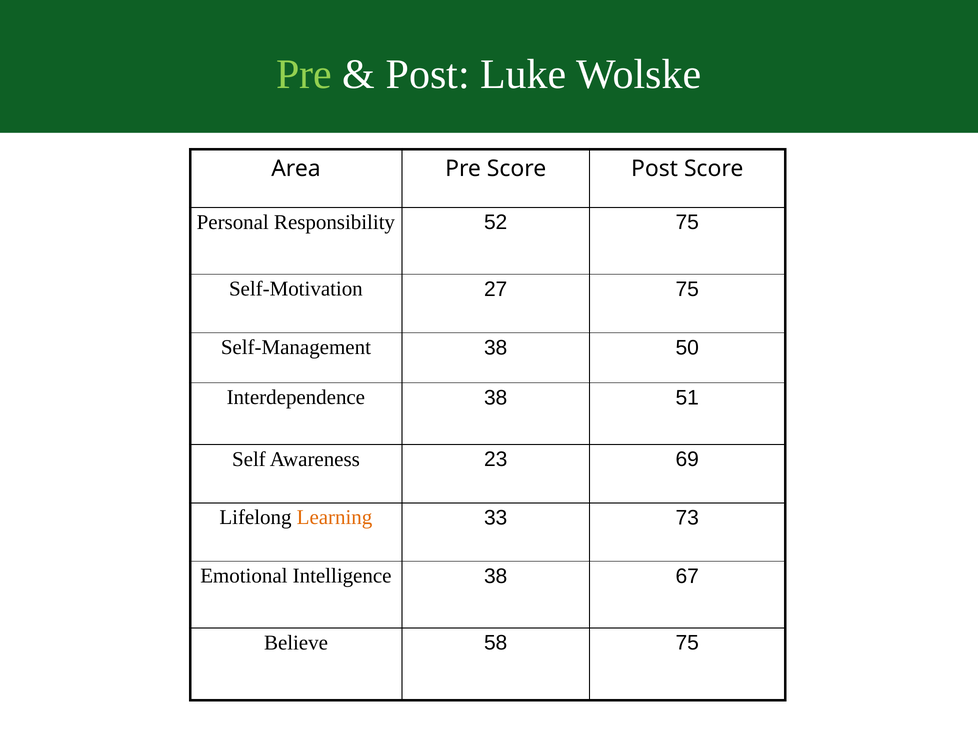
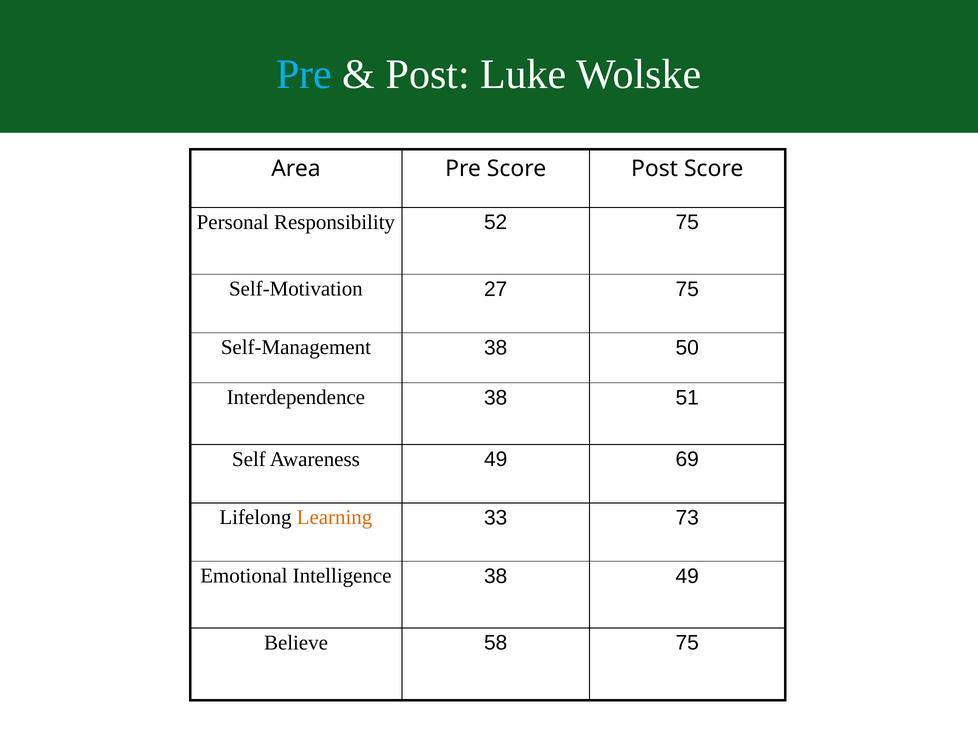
Pre at (304, 75) colour: light green -> light blue
Awareness 23: 23 -> 49
38 67: 67 -> 49
